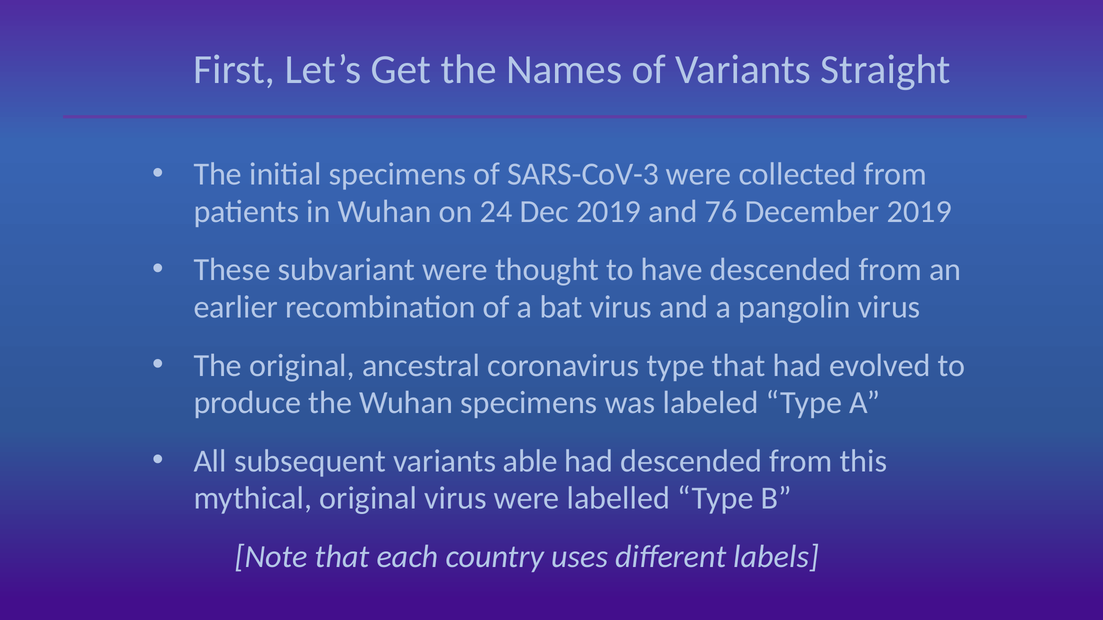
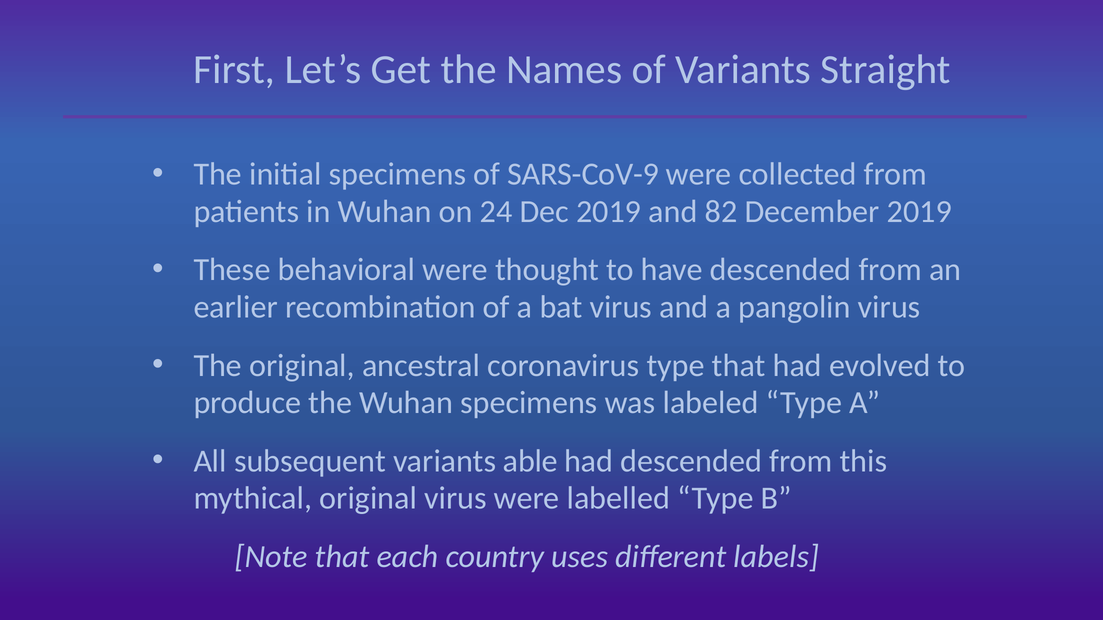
SARS-CoV-3: SARS-CoV-3 -> SARS-CoV-9
76: 76 -> 82
subvariant: subvariant -> behavioral
